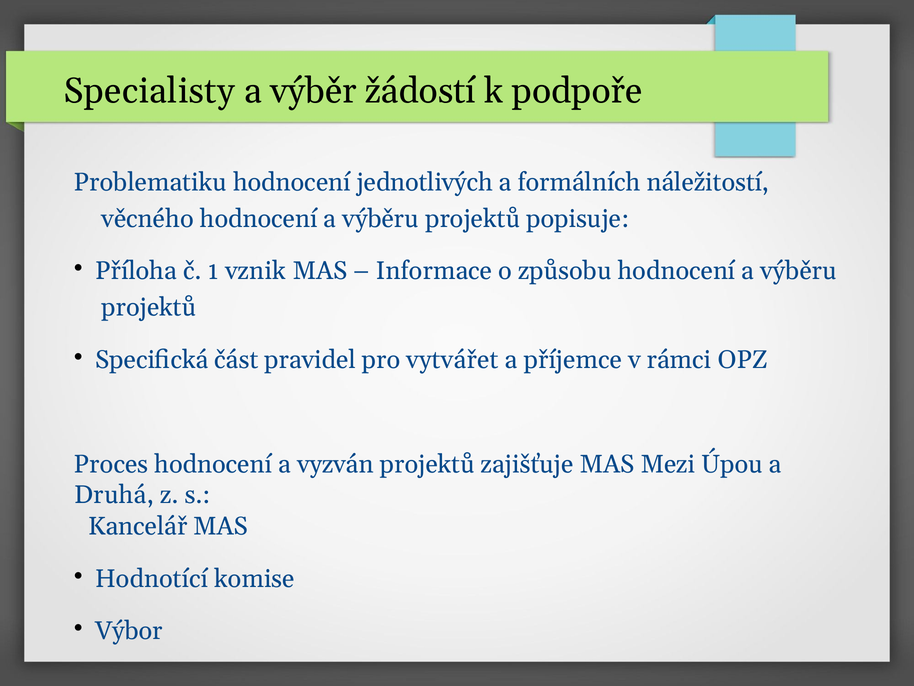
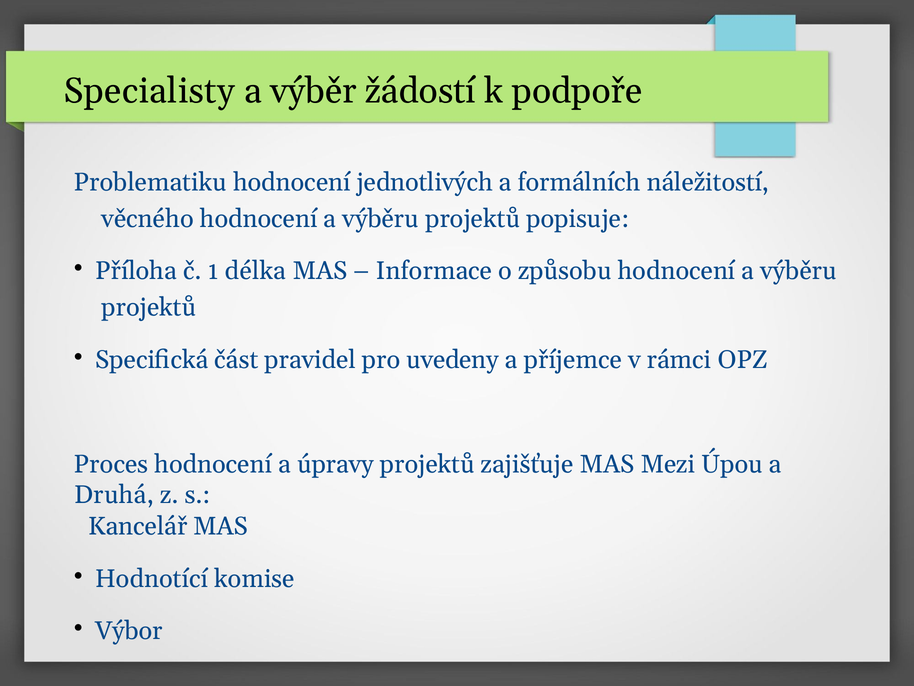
vznik: vznik -> délka
vytvářet: vytvářet -> uvedeny
vyzván: vyzván -> úpravy
